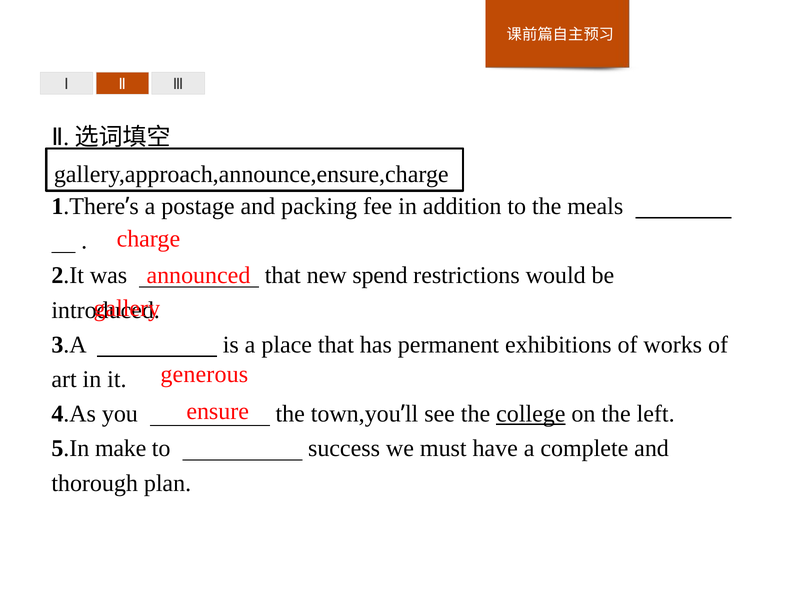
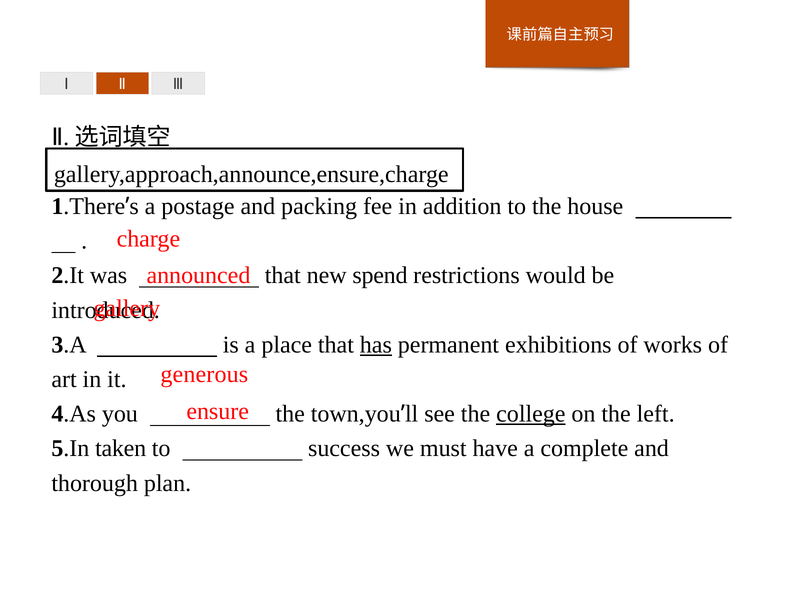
meals: meals -> house
has underline: none -> present
make: make -> taken
